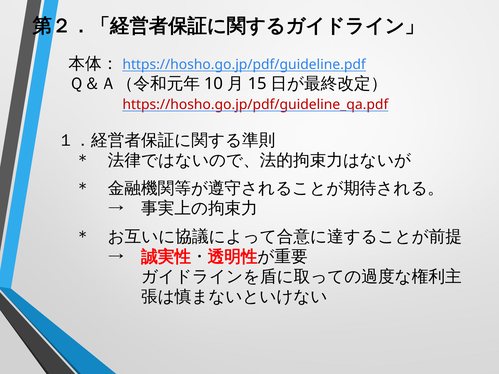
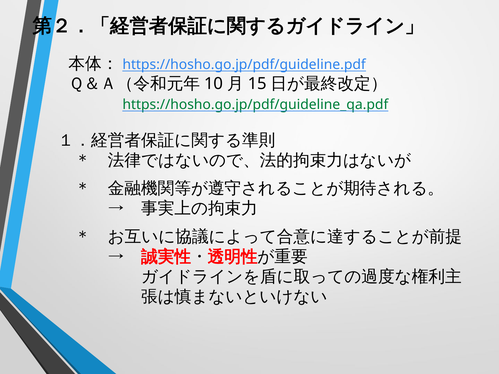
https://hosho.go.jp/pdf/guideline_qa.pdf colour: red -> green
